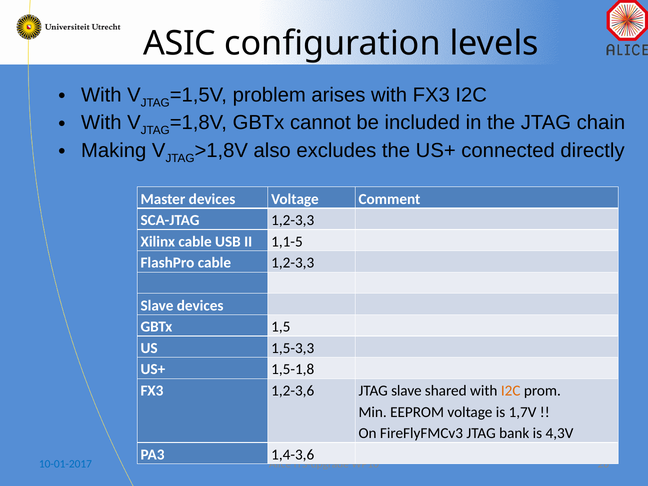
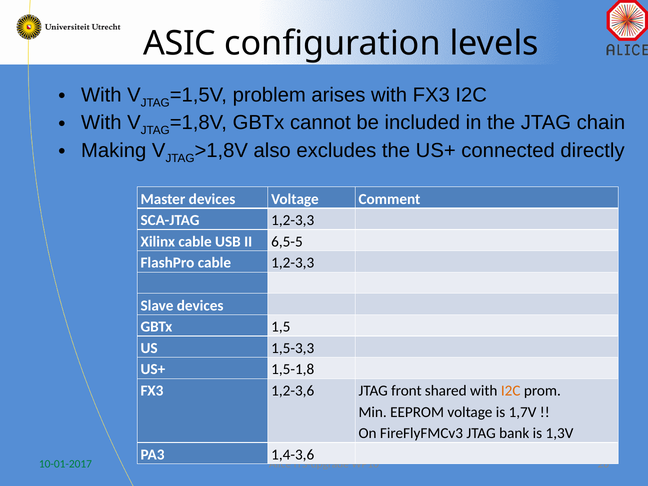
1,1-5: 1,1-5 -> 6,5-5
JTAG slave: slave -> front
4,3V: 4,3V -> 1,3V
10-01-2017 colour: blue -> green
